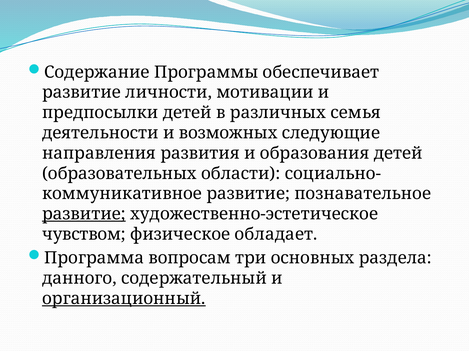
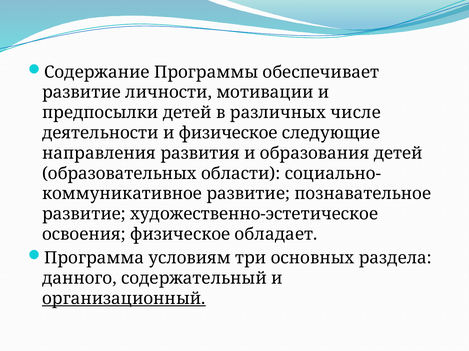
семья: семья -> числе
и возможных: возможных -> физическое
развитие at (84, 214) underline: present -> none
чувством: чувством -> освоения
вопросам: вопросам -> условиям
